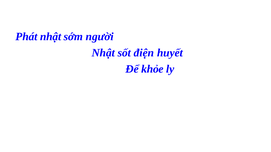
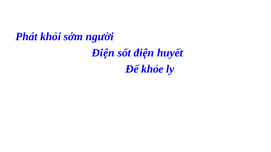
Phát nhật: nhật -> khỏi
Nhật at (103, 53): Nhật -> Điện
